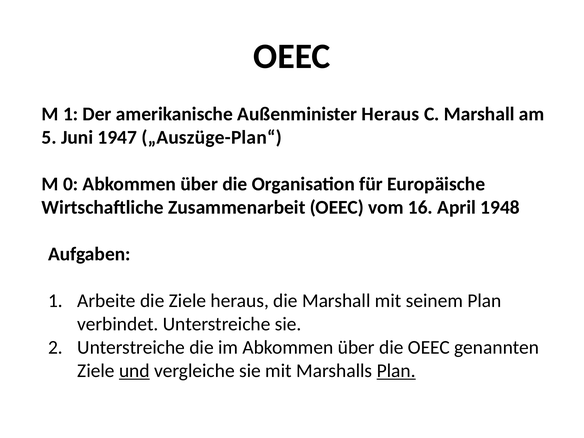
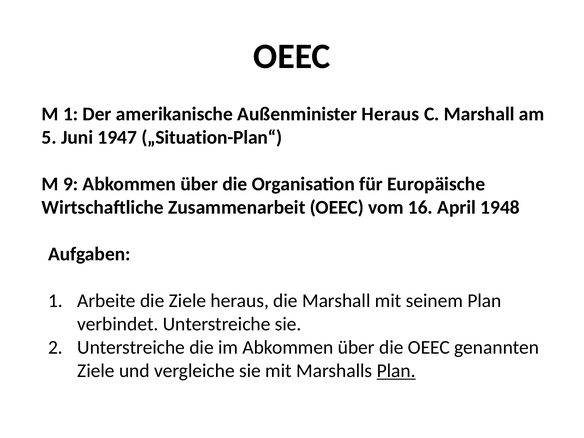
„Auszüge-Plan“: „Auszüge-Plan“ -> „Situation-Plan“
0: 0 -> 9
und underline: present -> none
